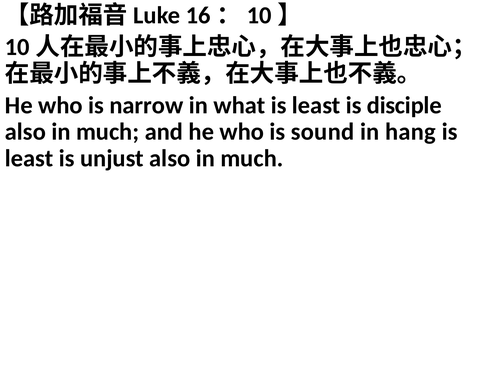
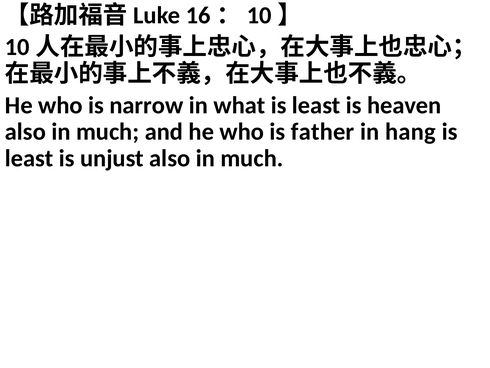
disciple: disciple -> heaven
sound: sound -> father
